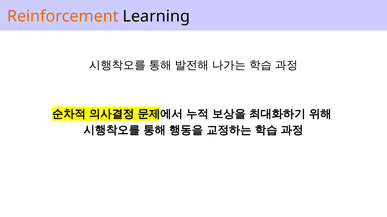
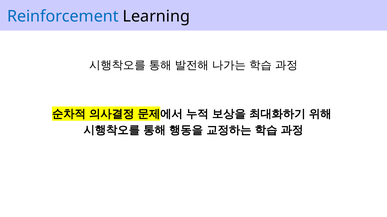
Reinforcement colour: orange -> blue
